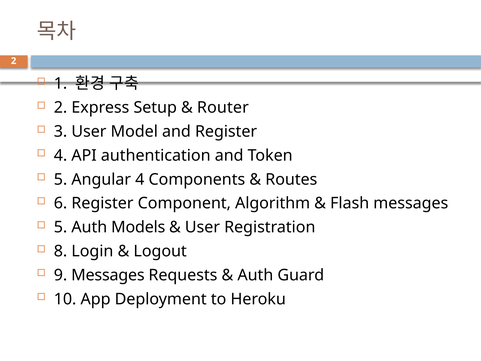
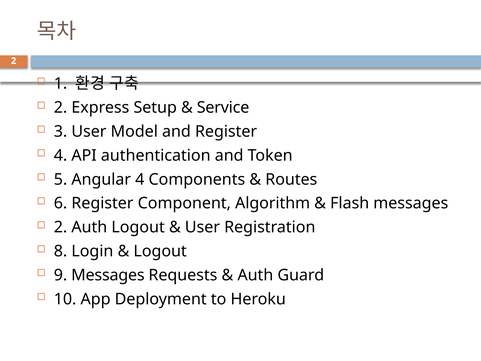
Router: Router -> Service
5 at (61, 227): 5 -> 2
Auth Models: Models -> Logout
